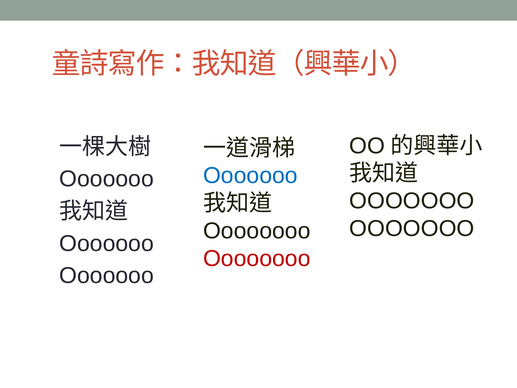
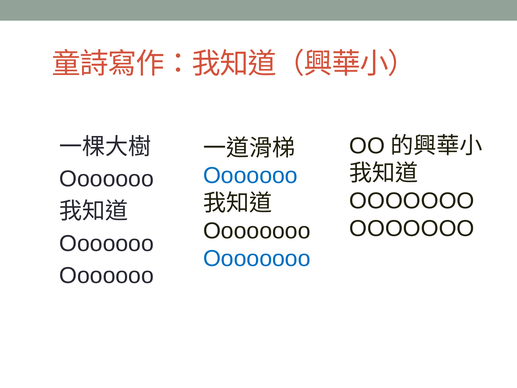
Oooooooo at (257, 258) colour: red -> blue
